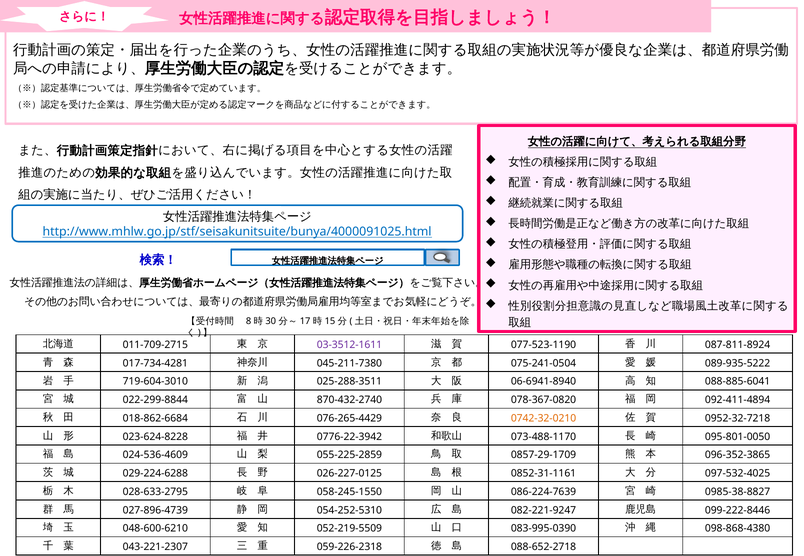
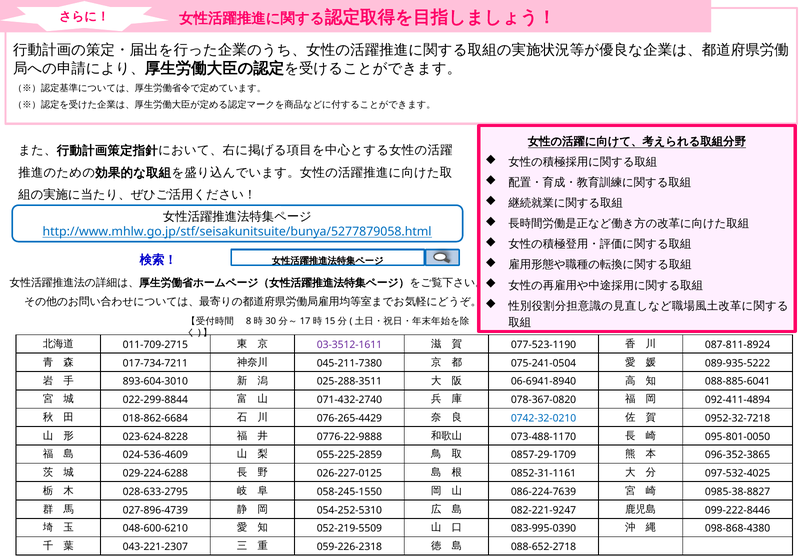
http://www.mhlw.go.jp/stf/seisakunitsuite/bunya/4000091025.html: http://www.mhlw.go.jp/stf/seisakunitsuite/bunya/4000091025.html -> http://www.mhlw.go.jp/stf/seisakunitsuite/bunya/5277879058.html
017-734-4281: 017-734-4281 -> 017-734-7211
719-604-3010: 719-604-3010 -> 893-604-3010
870-432-2740: 870-432-2740 -> 071-432-2740
0742-32-0210 colour: orange -> blue
0776-22-3942: 0776-22-3942 -> 0776-22-9888
